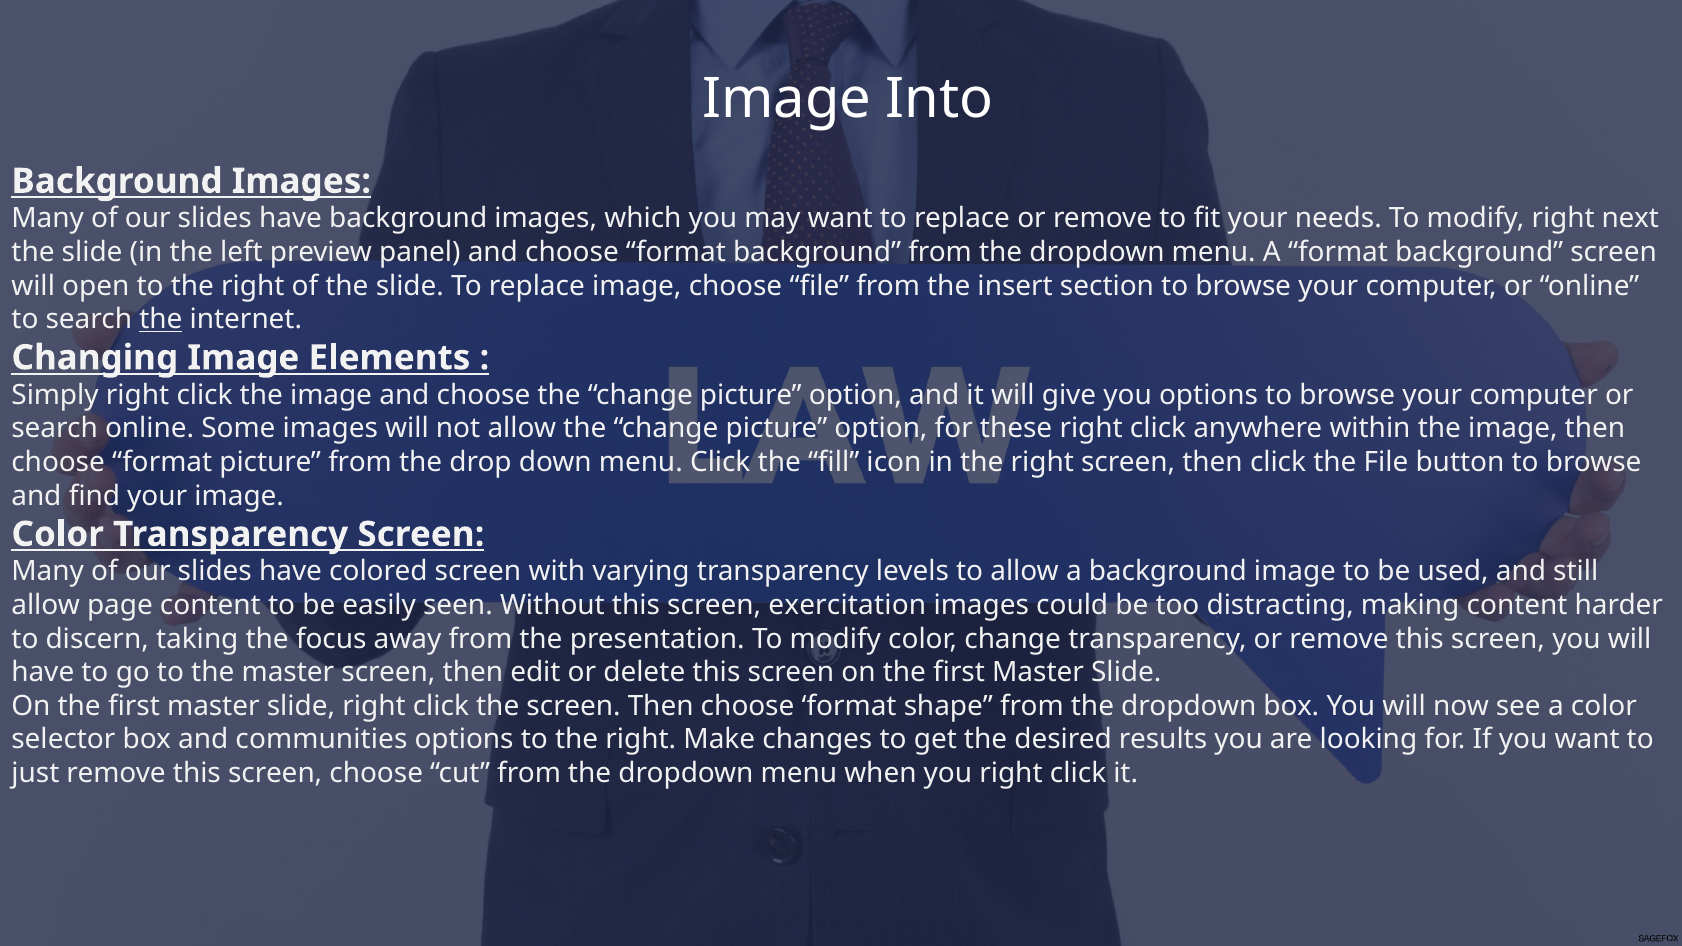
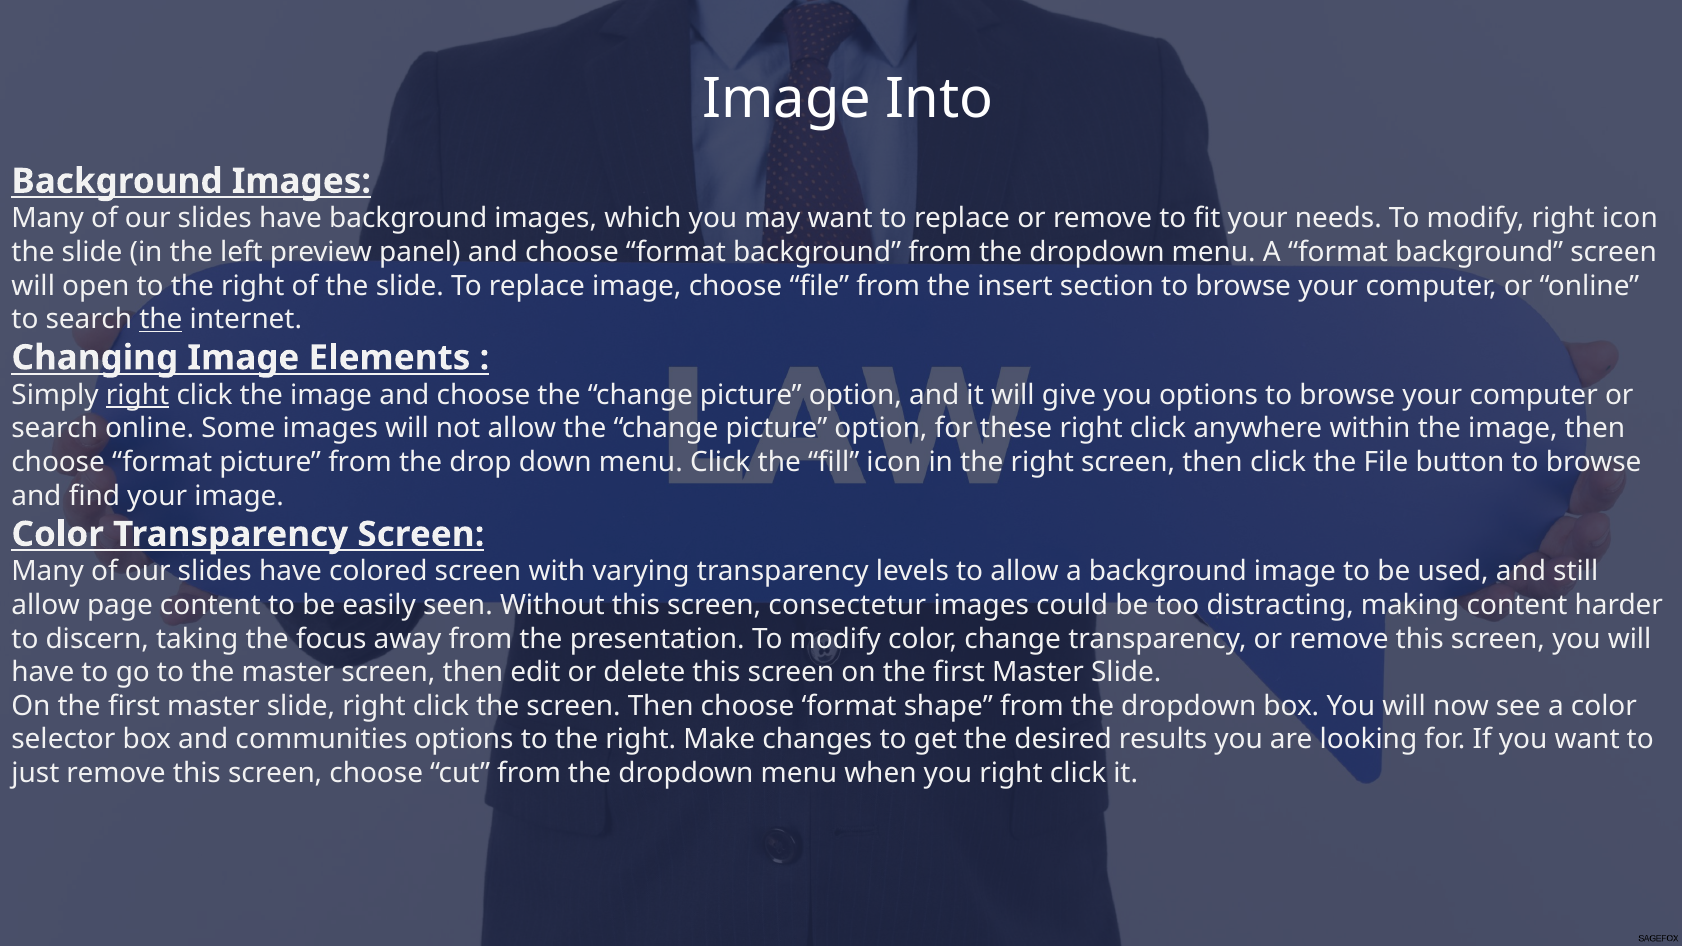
right next: next -> icon
right at (138, 395) underline: none -> present
exercitation: exercitation -> consectetur
